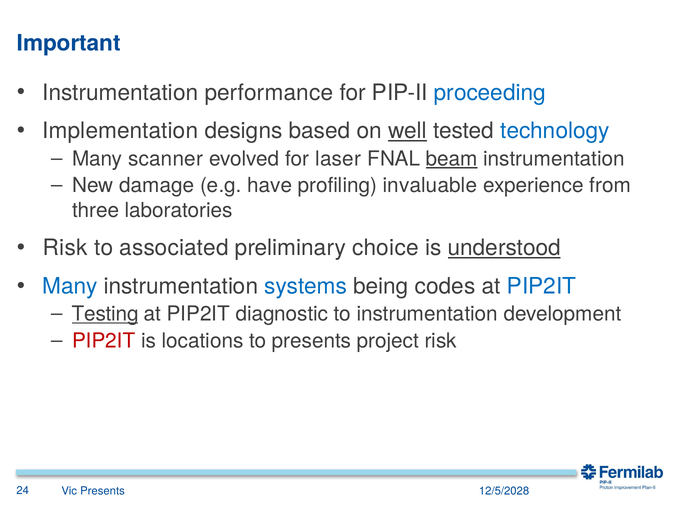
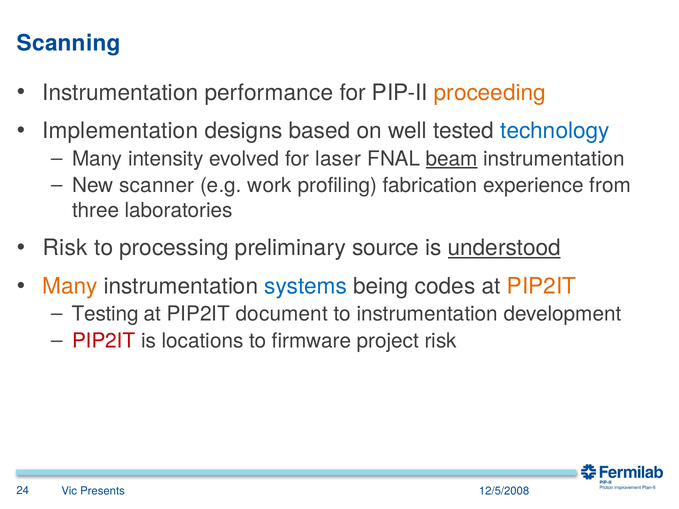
Important: Important -> Scanning
proceeding colour: blue -> orange
well underline: present -> none
scanner: scanner -> intensity
damage: damage -> scanner
have: have -> work
invaluable: invaluable -> fabrication
associated: associated -> processing
choice: choice -> source
Many at (70, 286) colour: blue -> orange
PIP2IT at (542, 286) colour: blue -> orange
Testing underline: present -> none
diagnostic: diagnostic -> document
to presents: presents -> firmware
12/5/2028: 12/5/2028 -> 12/5/2008
